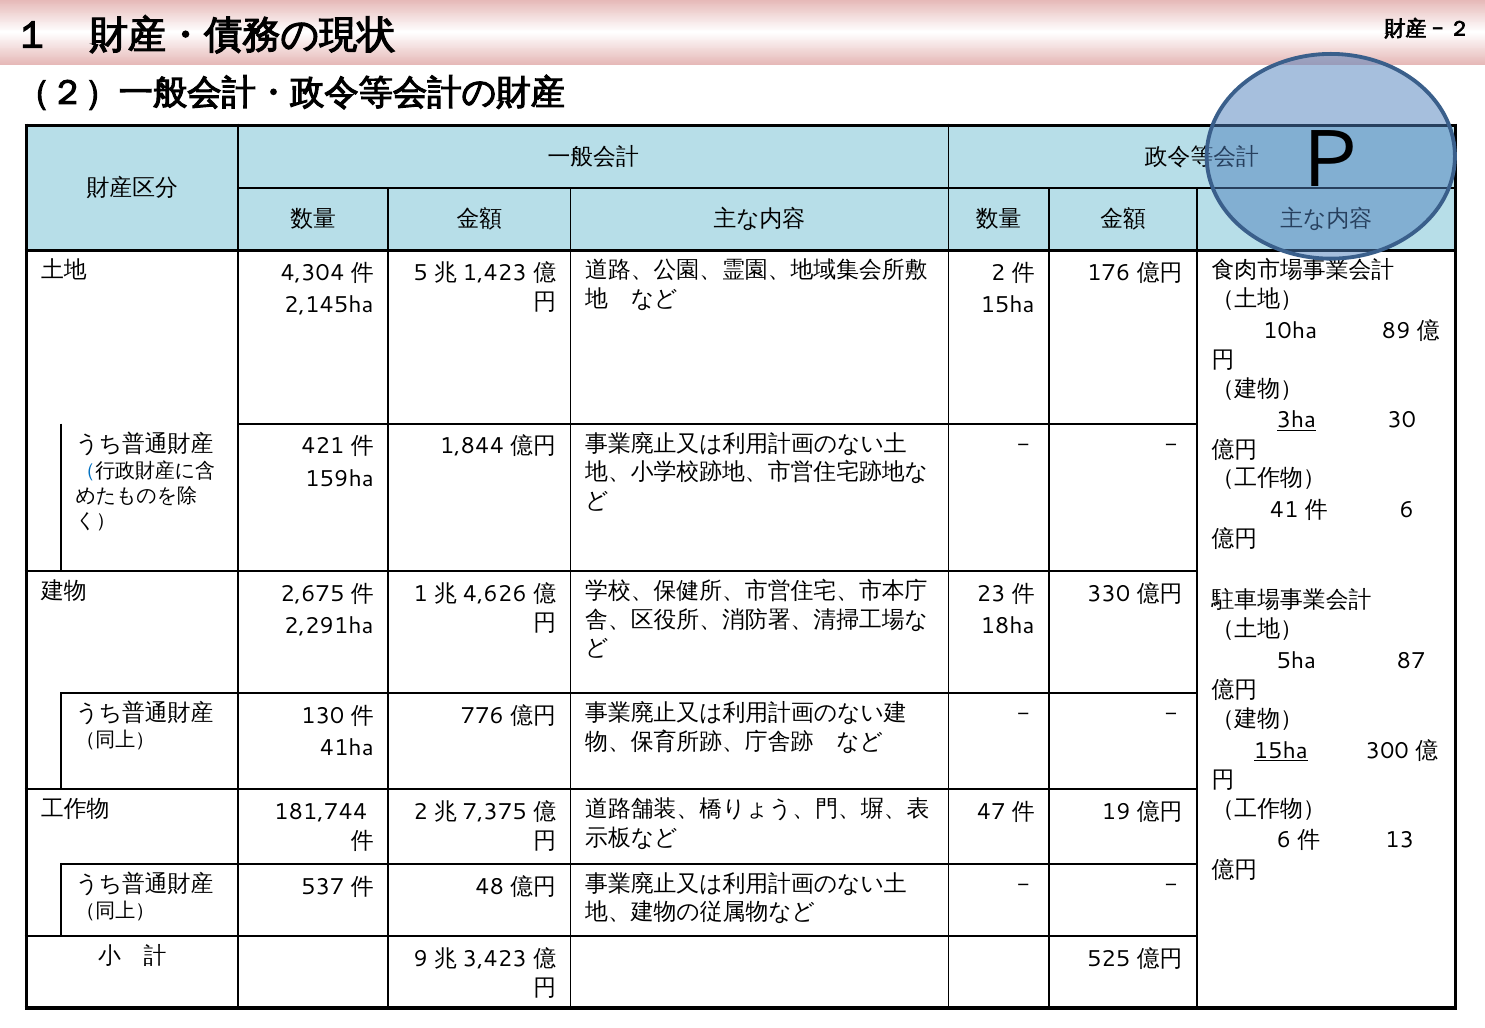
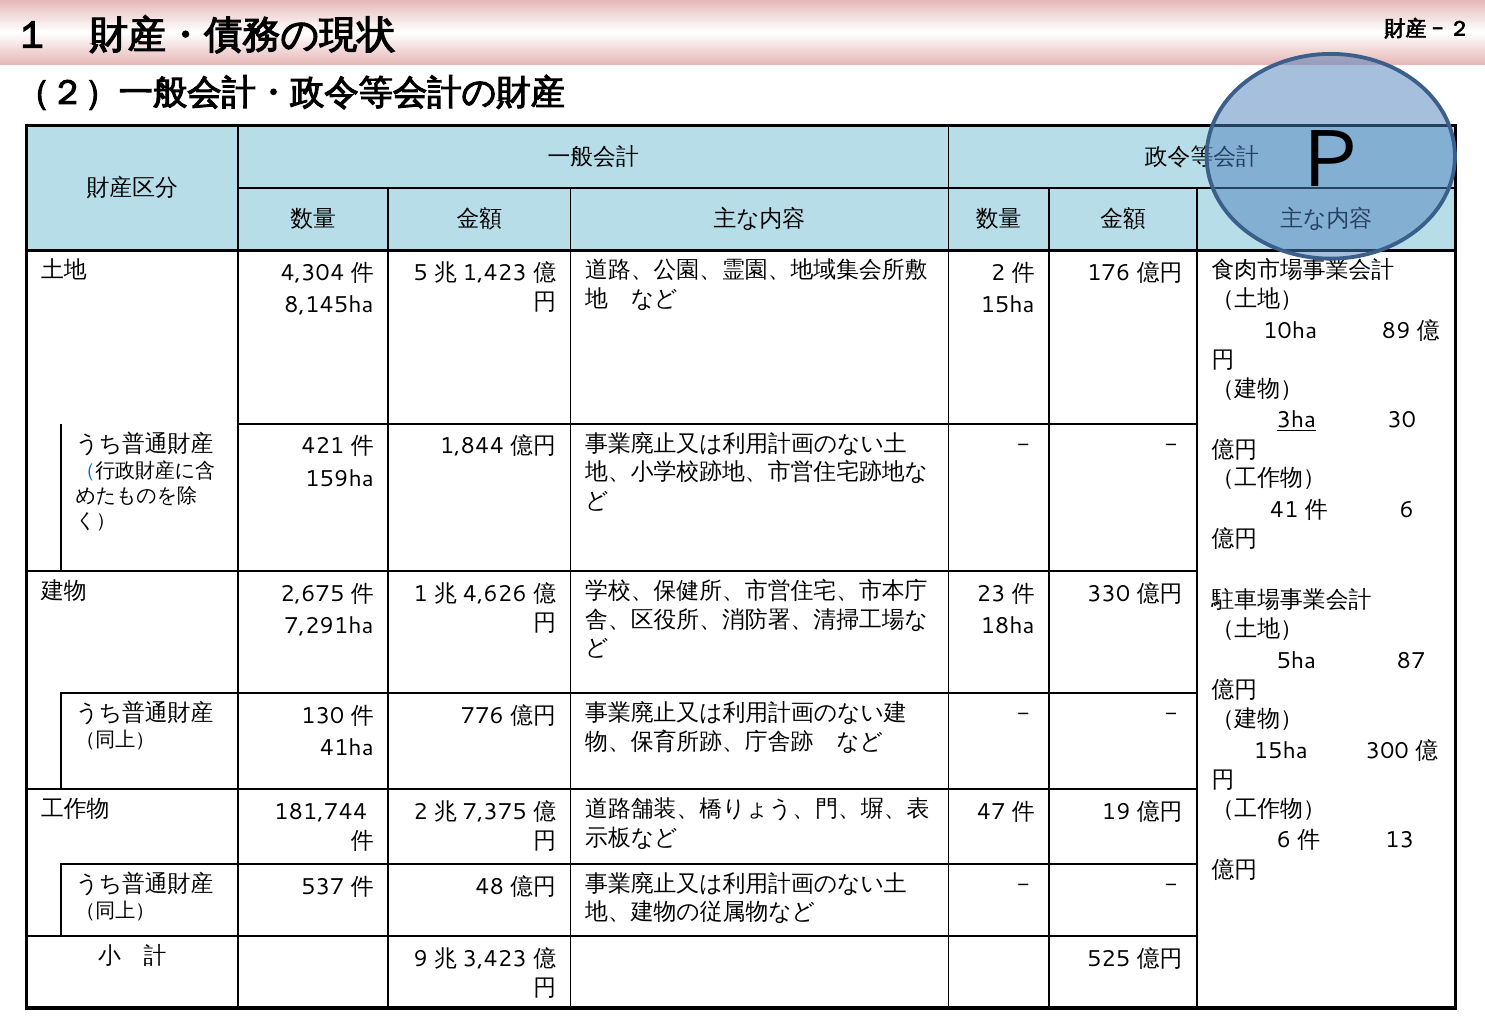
2,145ha: 2,145ha -> 8,145ha
2,291ha: 2,291ha -> 7,291ha
15ha at (1281, 751) underline: present -> none
